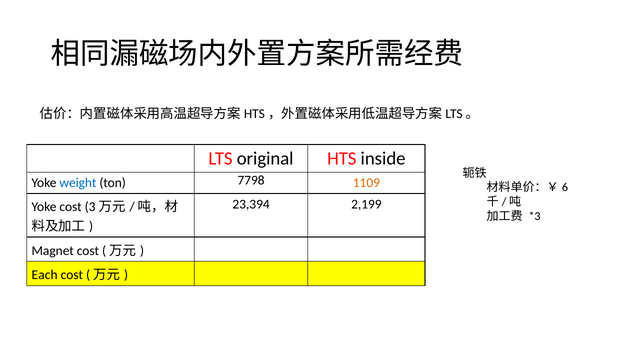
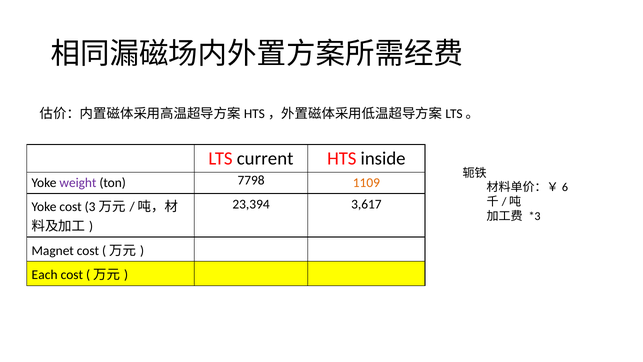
original: original -> current
weight colour: blue -> purple
2,199: 2,199 -> 3,617
